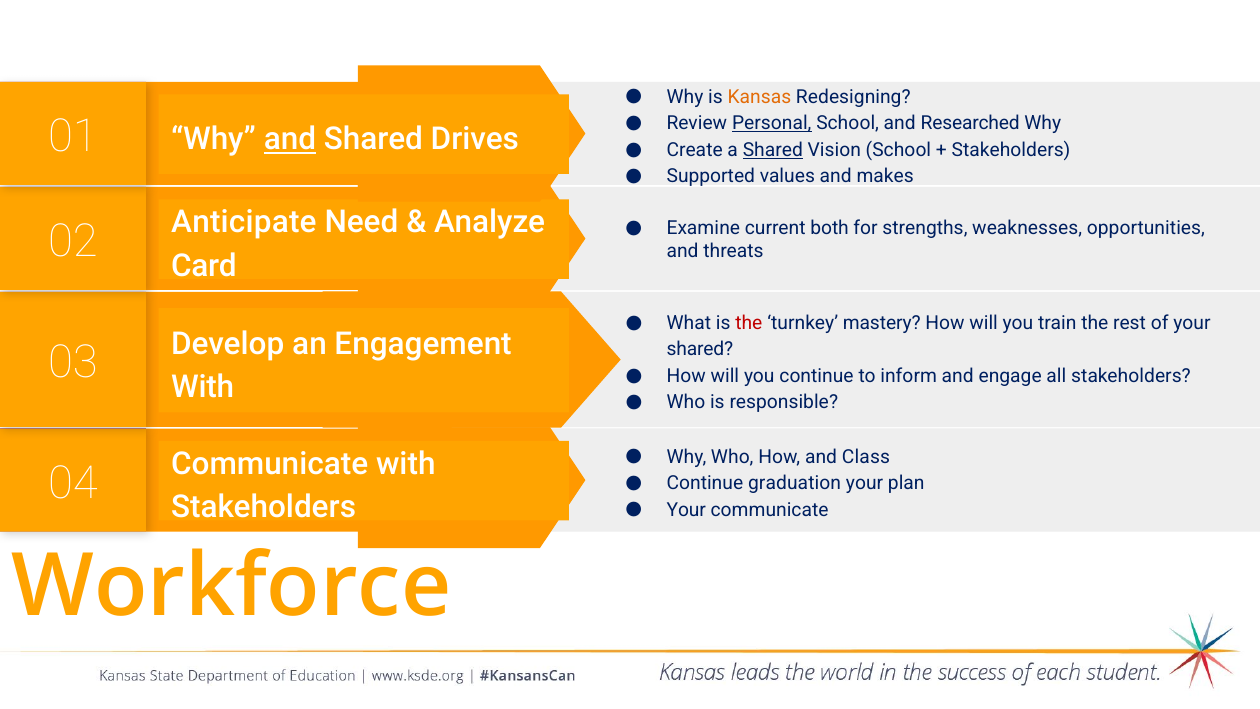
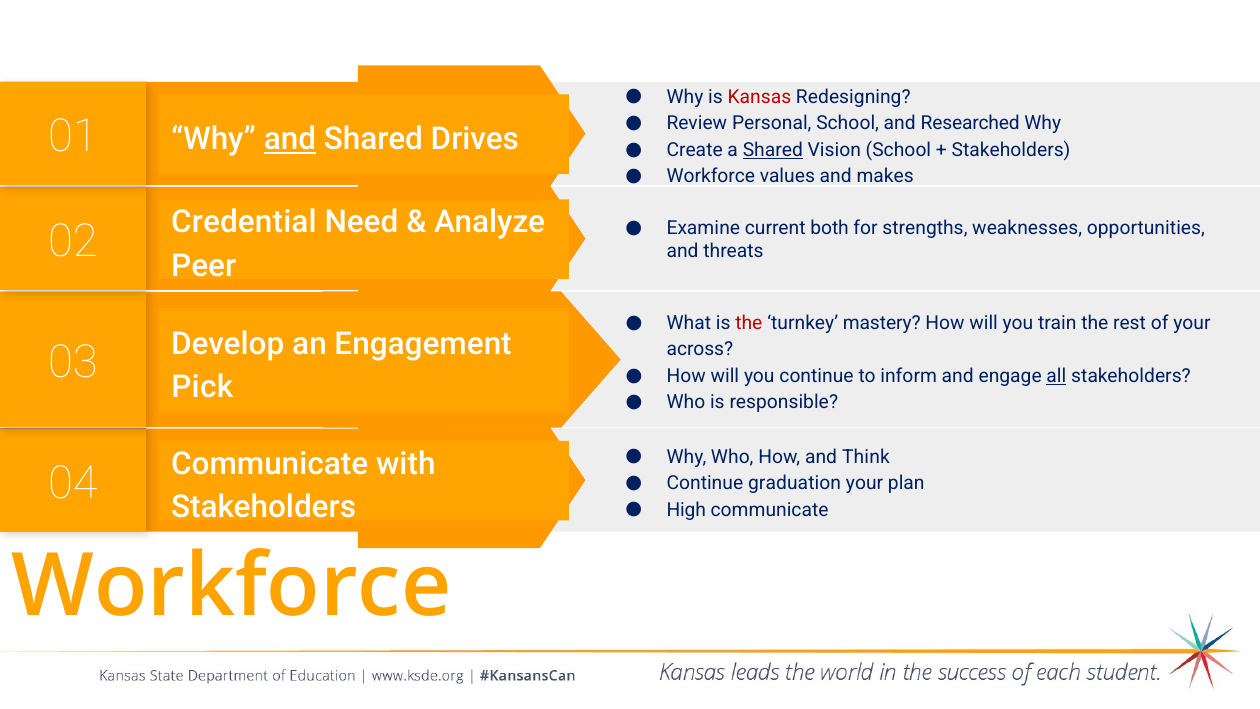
Kansas colour: orange -> red
Personal underline: present -> none
Supported at (711, 176): Supported -> Workforce
Anticipate: Anticipate -> Credential
Card: Card -> Peer
shared at (700, 349): shared -> across
all underline: none -> present
With at (203, 387): With -> Pick
Class: Class -> Think
Your at (686, 510): Your -> High
